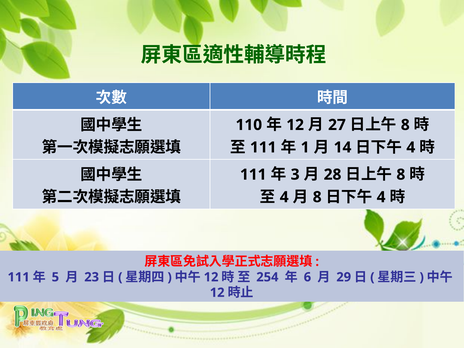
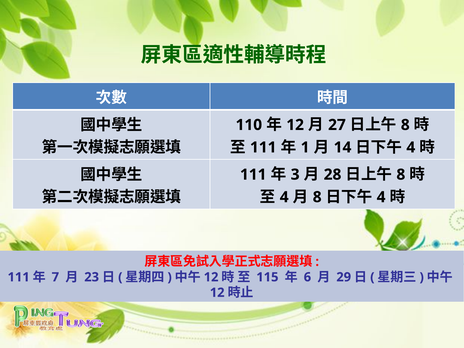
5: 5 -> 7
254: 254 -> 115
